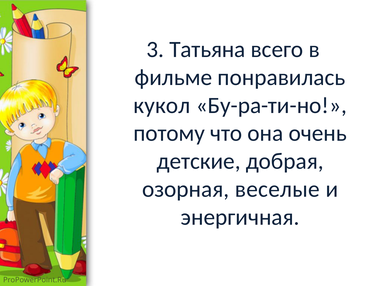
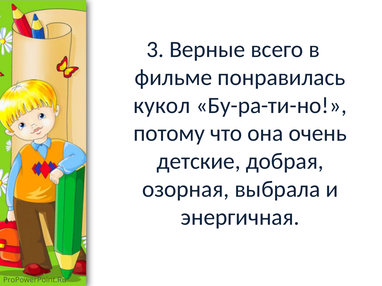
Татьяна: Татьяна -> Верные
веселые: веселые -> выбрала
